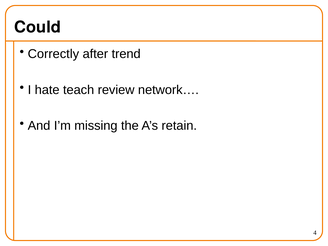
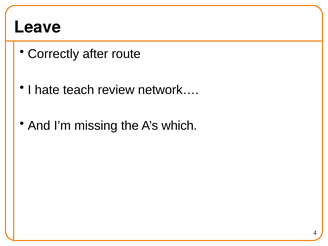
Could: Could -> Leave
trend: trend -> route
retain: retain -> which
